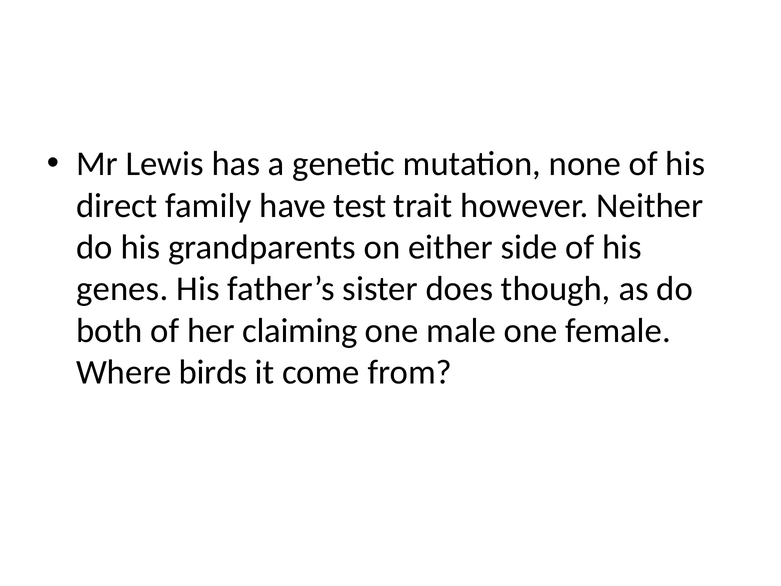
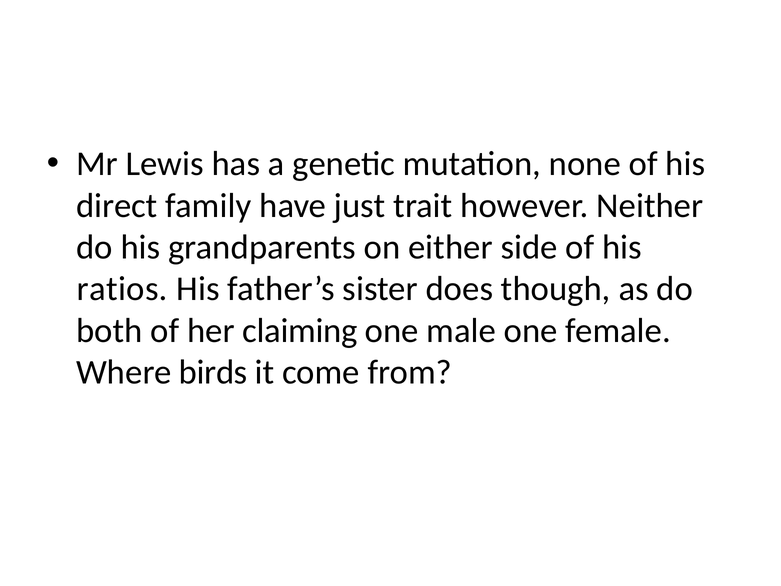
test: test -> just
genes: genes -> ratios
